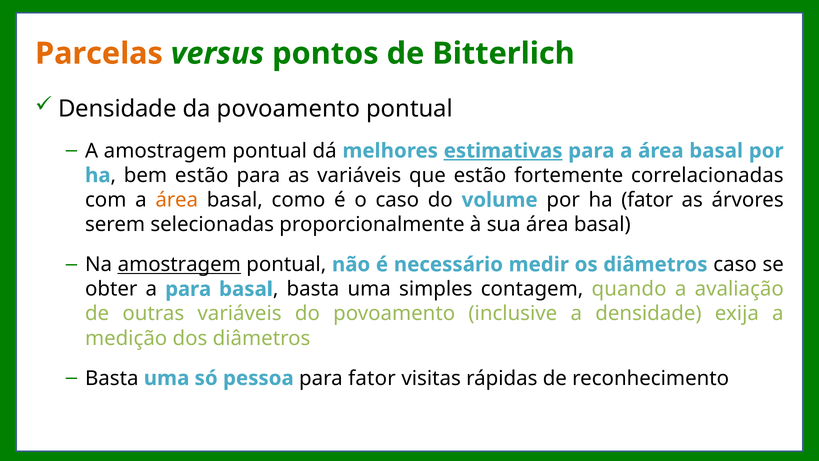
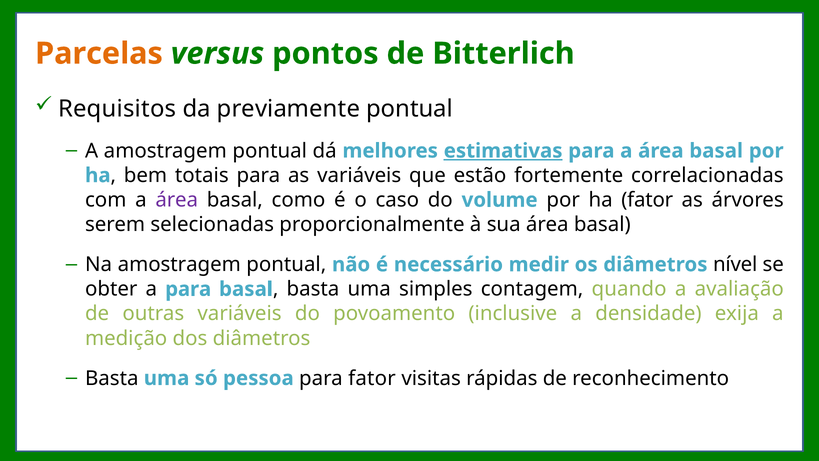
Densidade at (117, 109): Densidade -> Requisitos
da povoamento: povoamento -> previamente
bem estão: estão -> totais
área at (177, 200) colour: orange -> purple
amostragem at (179, 264) underline: present -> none
diâmetros caso: caso -> nível
